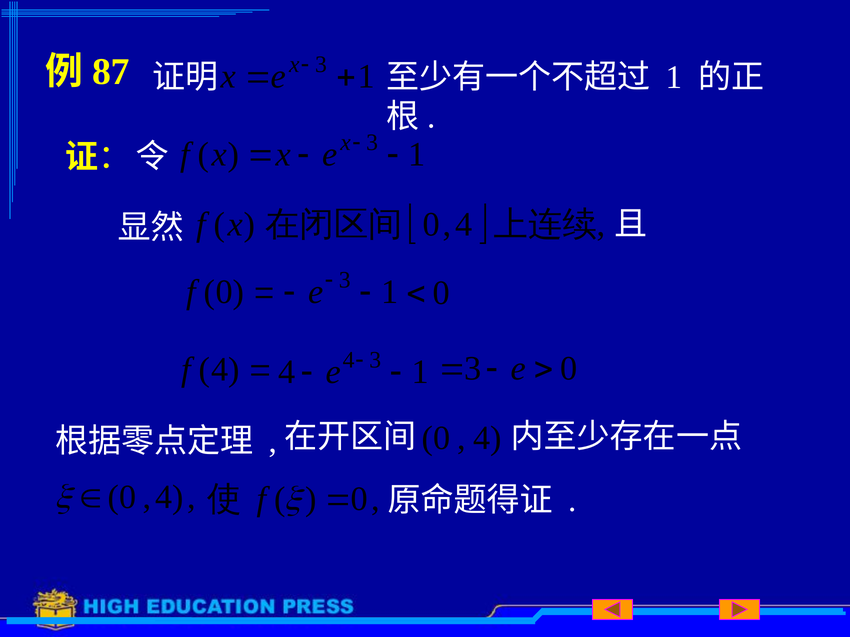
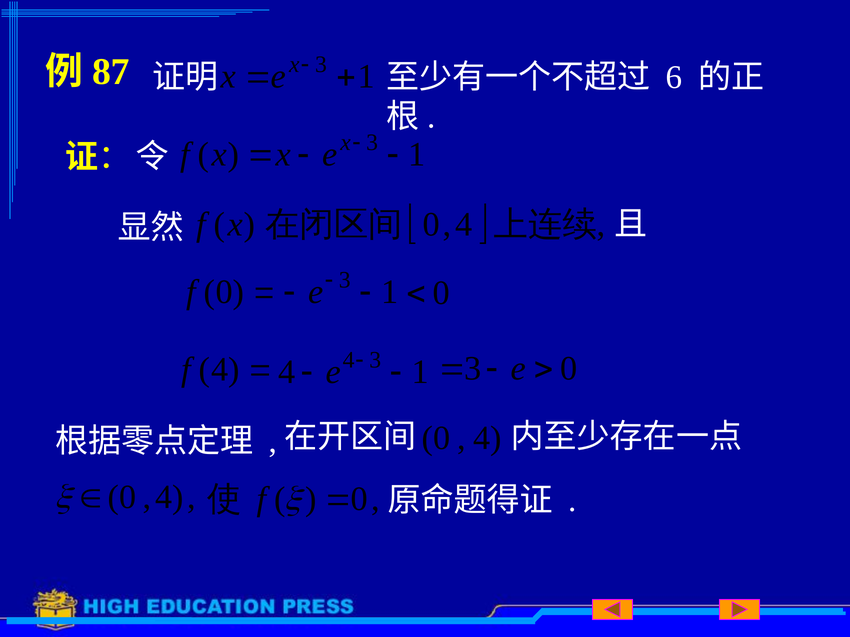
1 at (674, 77): 1 -> 6
